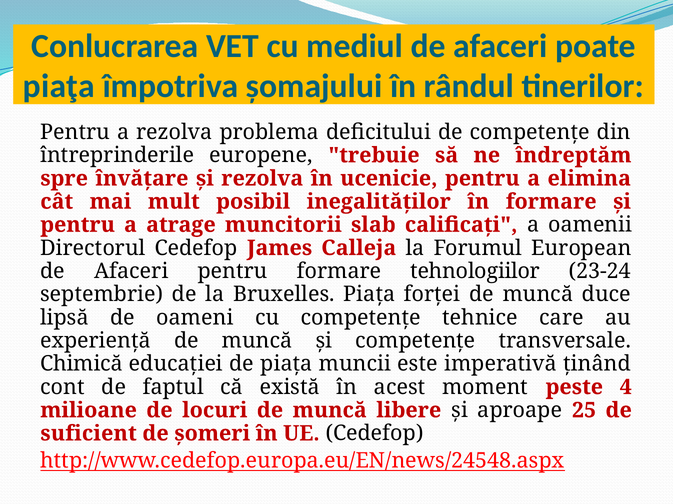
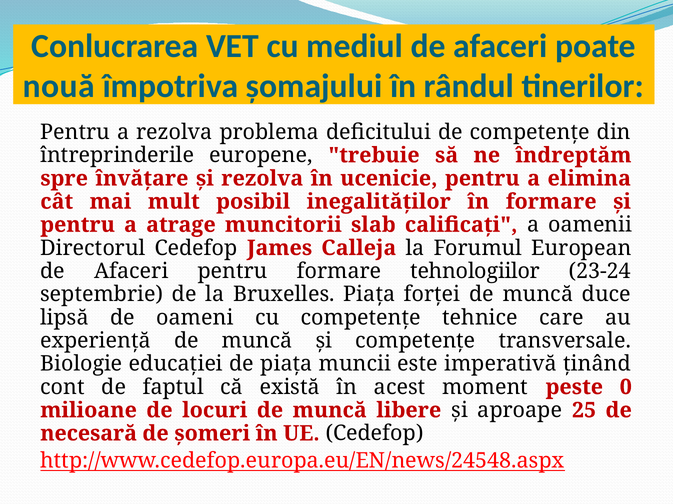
piaţa: piaţa -> nouă
Chimică: Chimică -> Biologie
4: 4 -> 0
suficient: suficient -> necesară
